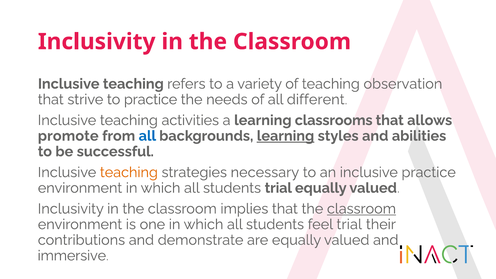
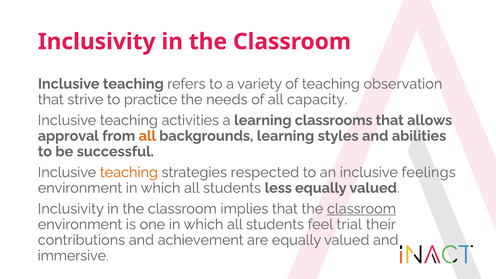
different: different -> capacity
promote: promote -> approval
all at (147, 136) colour: blue -> orange
learning at (286, 136) underline: present -> none
necessary: necessary -> respected
inclusive practice: practice -> feelings
students trial: trial -> less
demonstrate: demonstrate -> achievement
